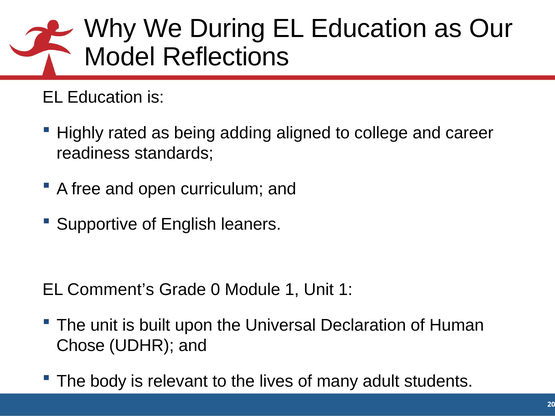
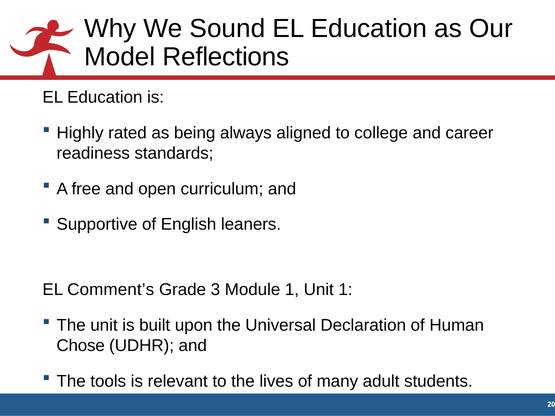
During: During -> Sound
adding: adding -> always
0: 0 -> 3
body: body -> tools
